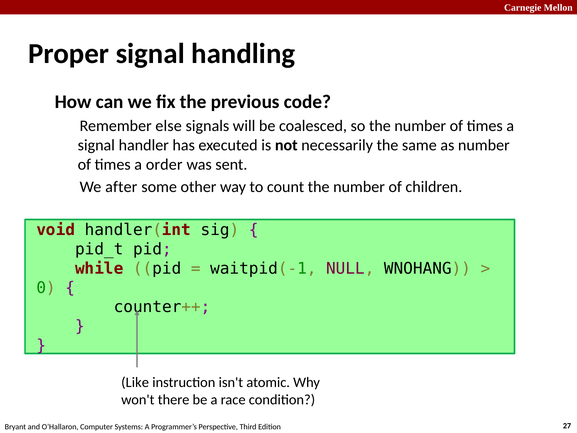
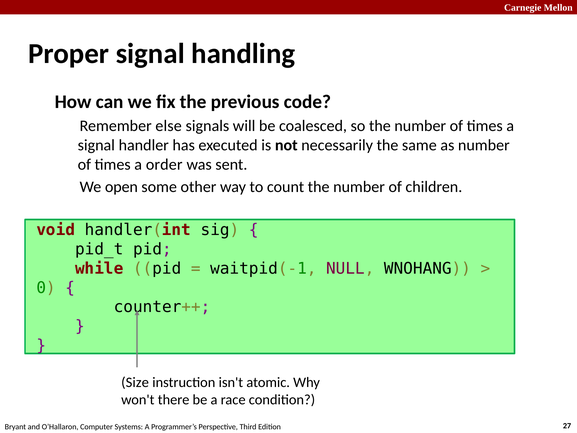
after: after -> open
Like: Like -> Size
